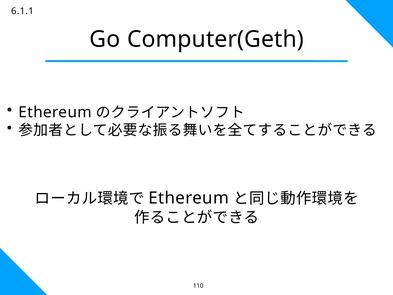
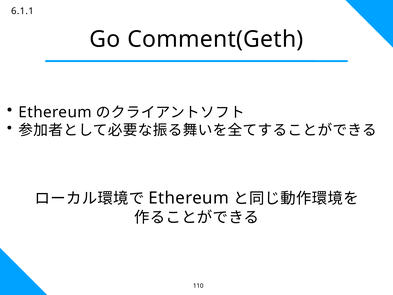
Computer(Geth: Computer(Geth -> Comment(Geth
